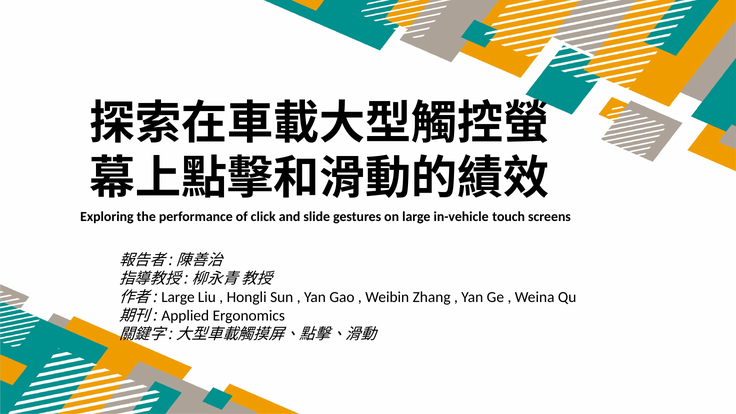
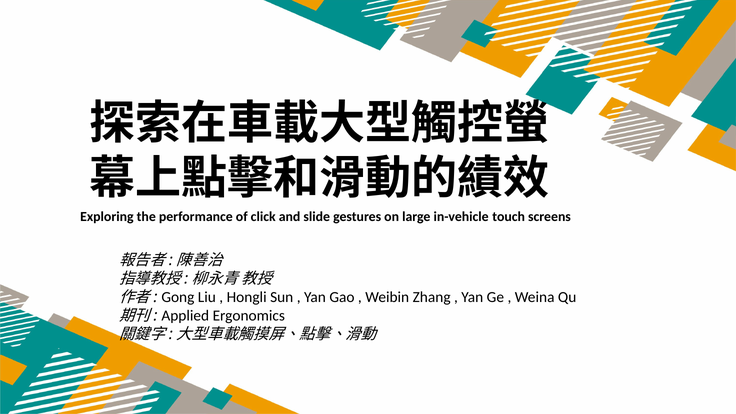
Large at (178, 297): Large -> Gong
